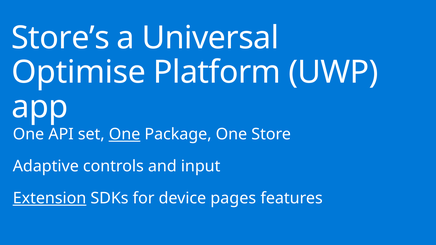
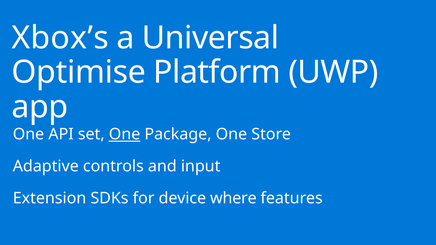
Store’s: Store’s -> Xbox’s
Extension underline: present -> none
pages: pages -> where
